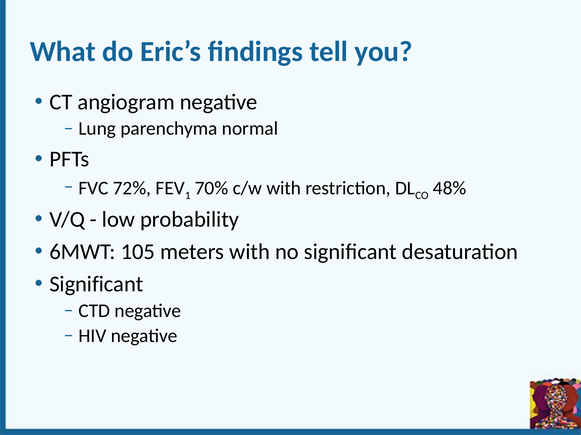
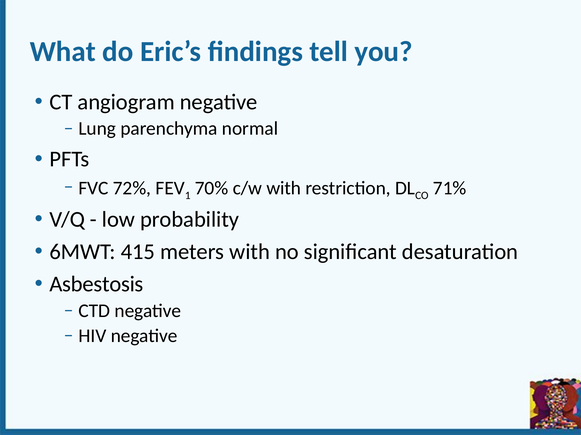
48%: 48% -> 71%
105: 105 -> 415
Significant at (96, 285): Significant -> Asbestosis
